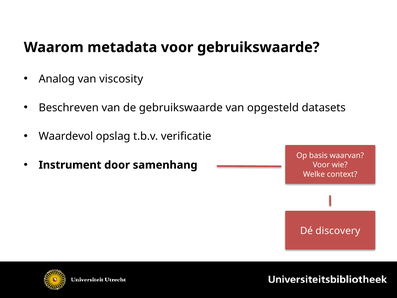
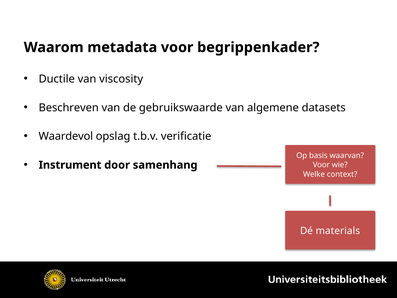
voor gebruikswaarde: gebruikswaarde -> begrippenkader
Analog: Analog -> Ductile
opgesteld: opgesteld -> algemene
discovery: discovery -> materials
